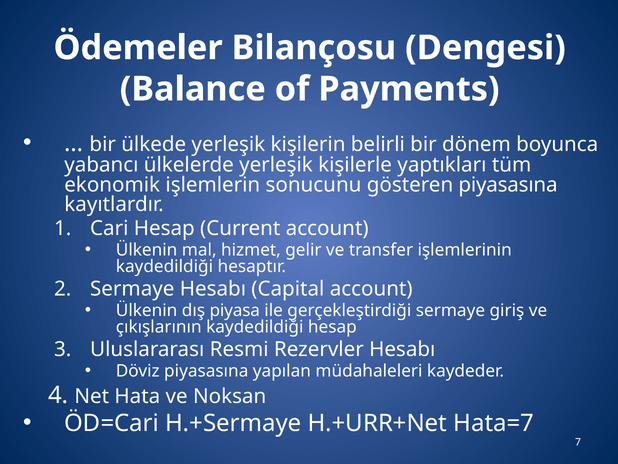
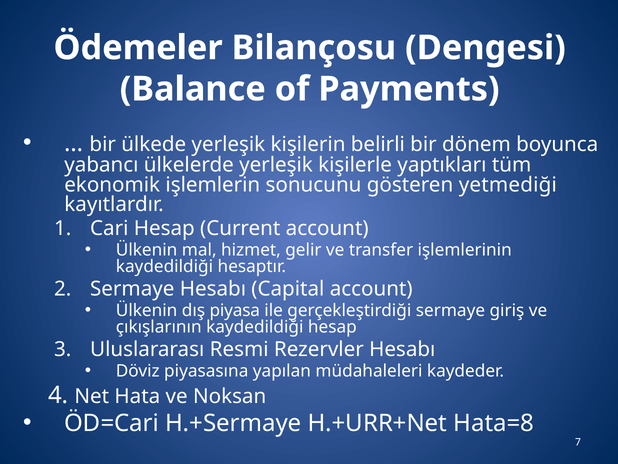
gösteren piyasasına: piyasasına -> yetmediği
Hata=7: Hata=7 -> Hata=8
